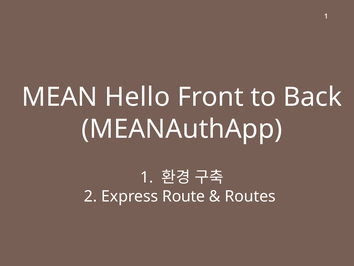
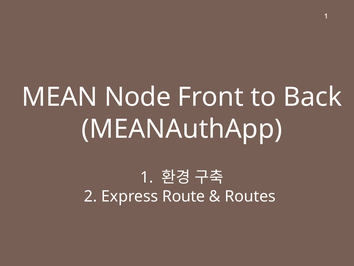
Hello: Hello -> Node
